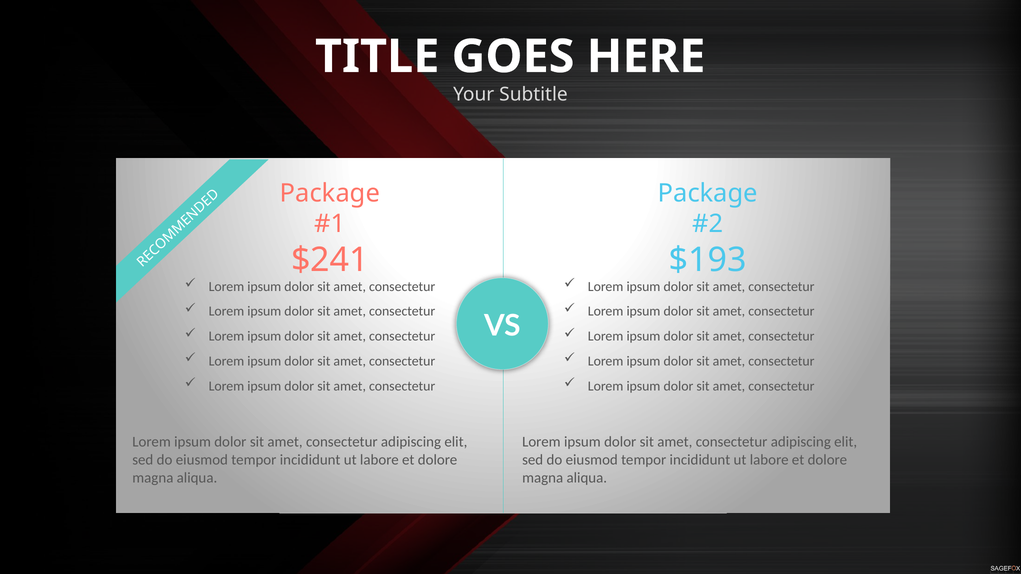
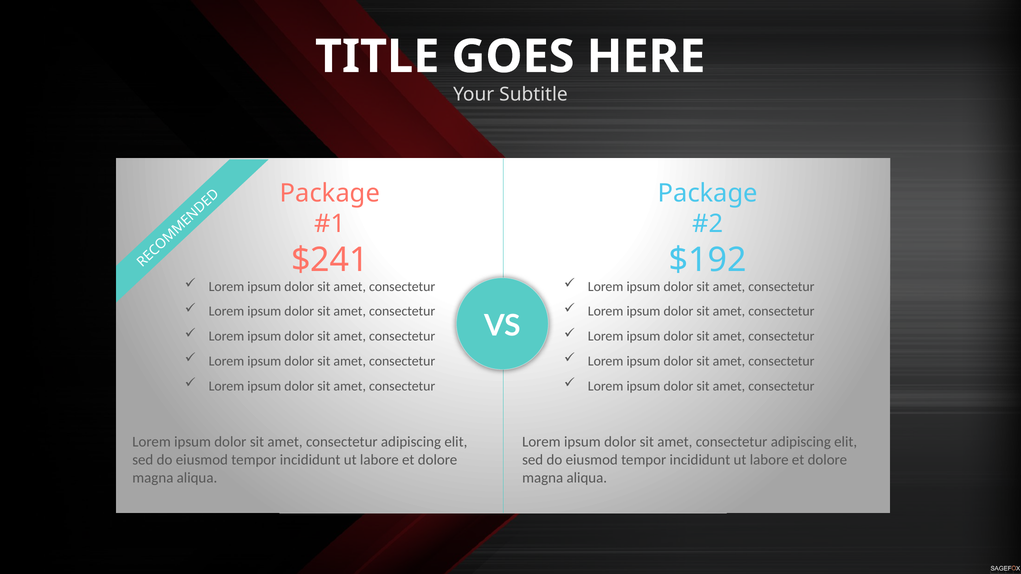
$193: $193 -> $192
